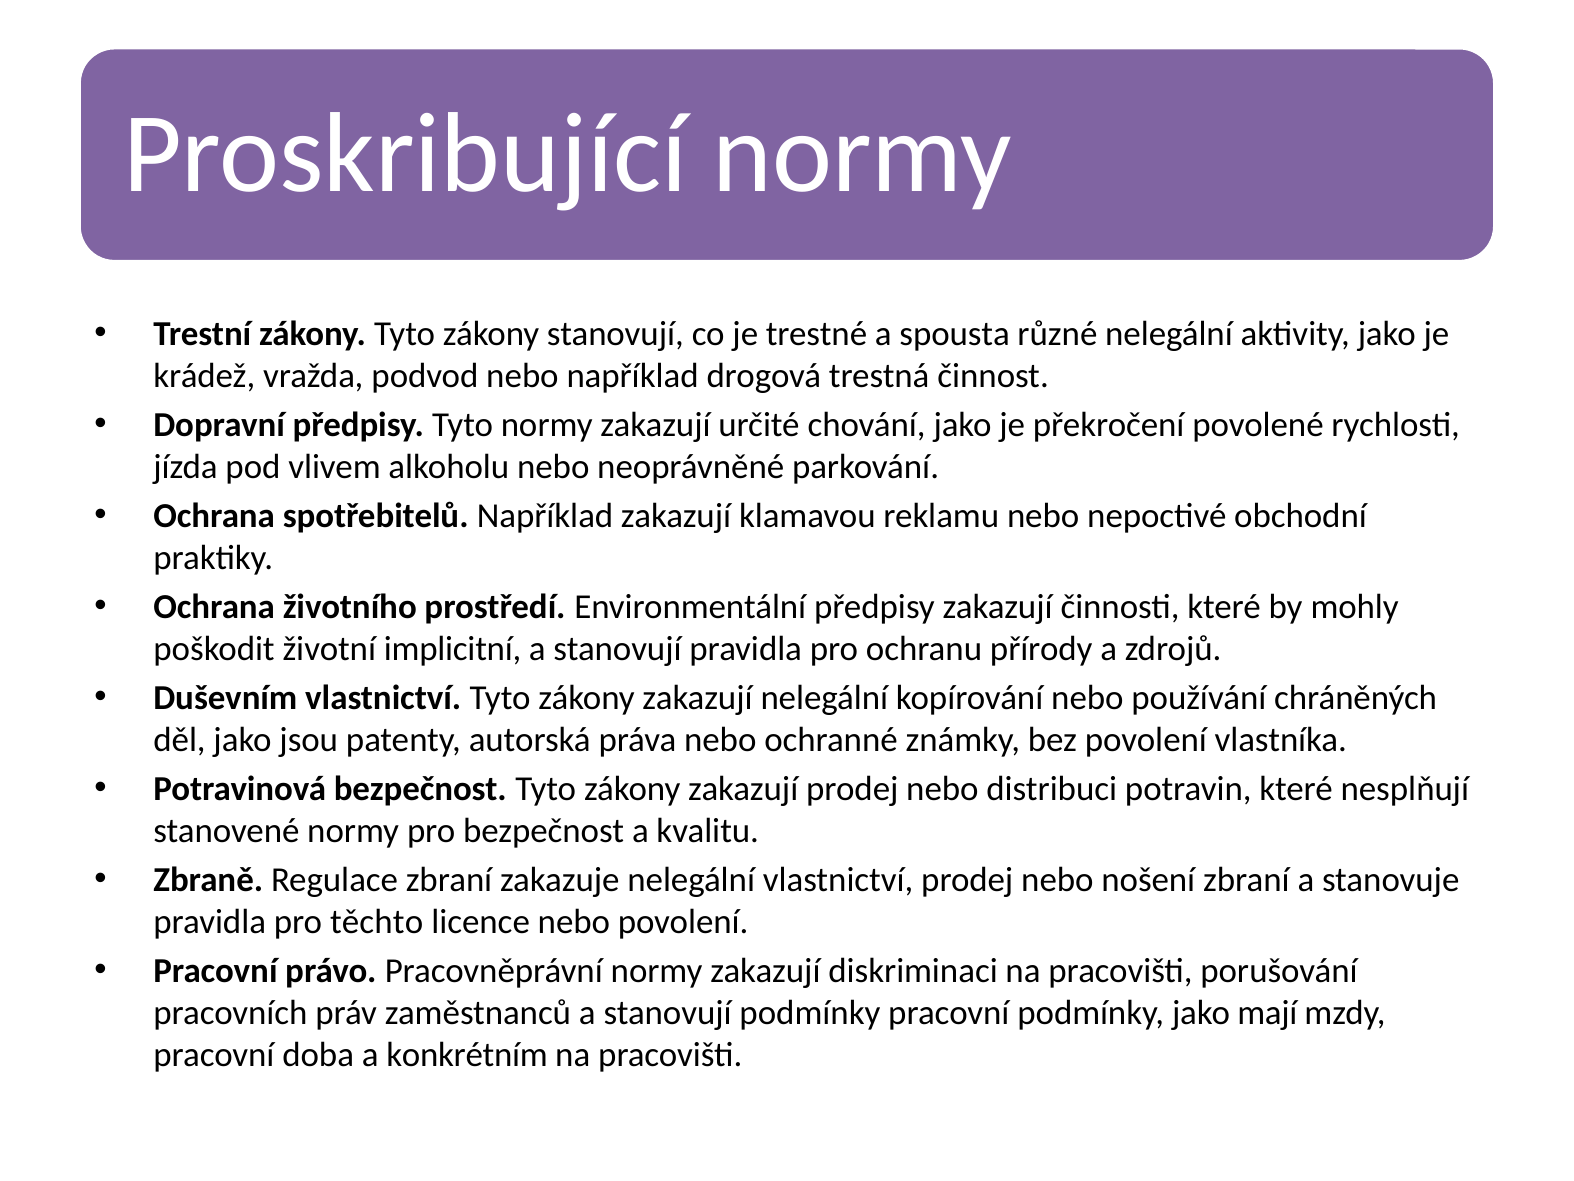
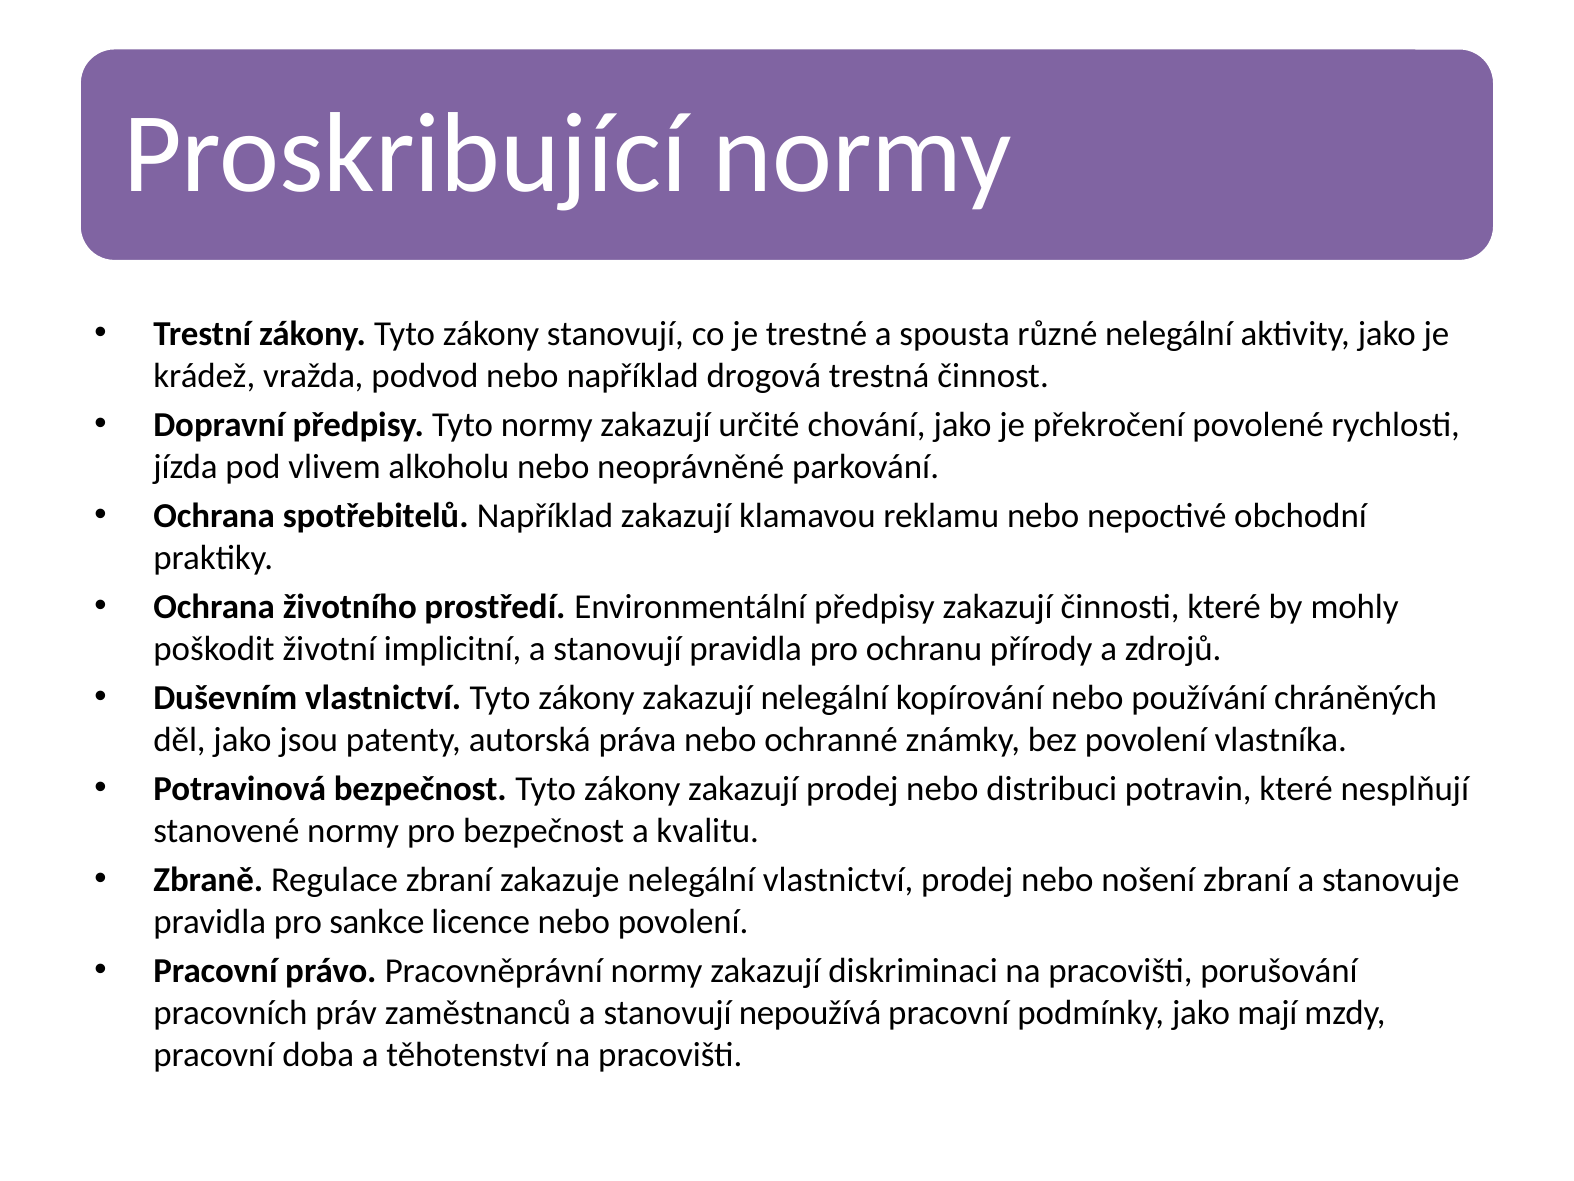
těchto: těchto -> sankce
stanovují podmínky: podmínky -> nepoužívá
konkrétním: konkrétním -> těhotenství
